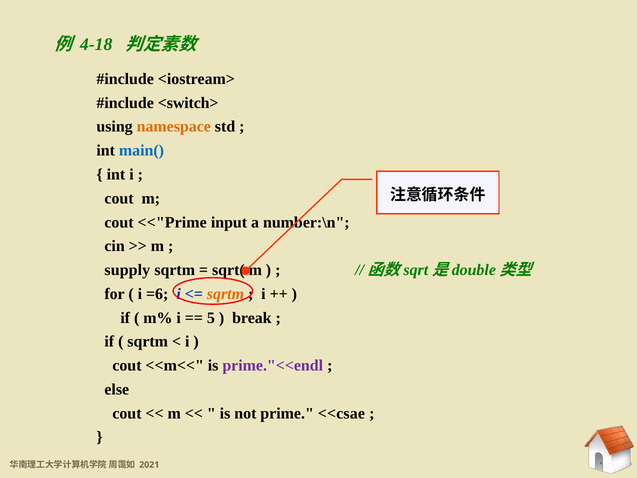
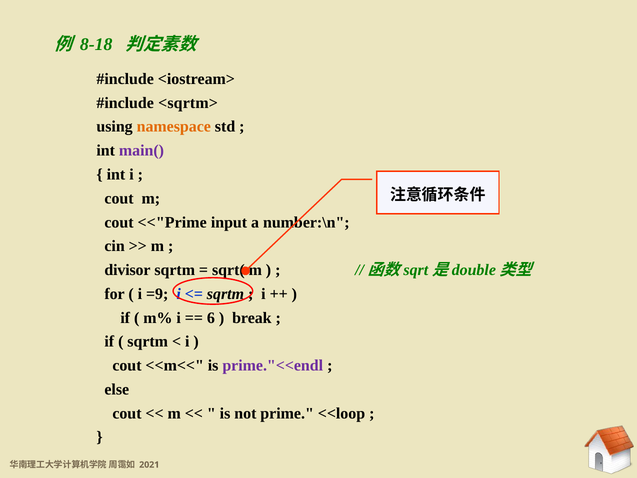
4-18: 4-18 -> 8-18
<switch>: <switch> -> <sqrtm>
main( colour: blue -> purple
supply: supply -> divisor
=6: =6 -> =9
sqrtm at (225, 294) colour: orange -> black
5: 5 -> 6
<<csae: <<csae -> <<loop
